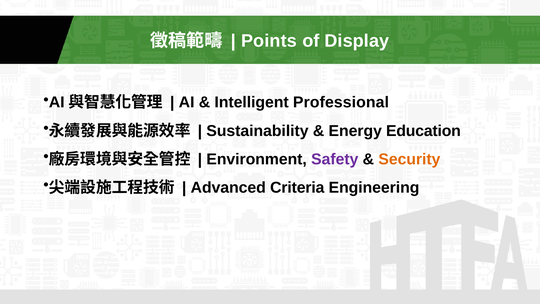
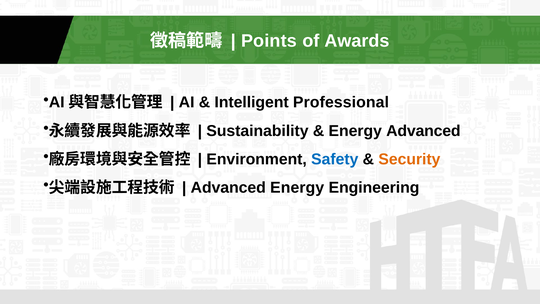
Display: Display -> Awards
Energy Education: Education -> Advanced
Safety colour: purple -> blue
Advanced Criteria: Criteria -> Energy
